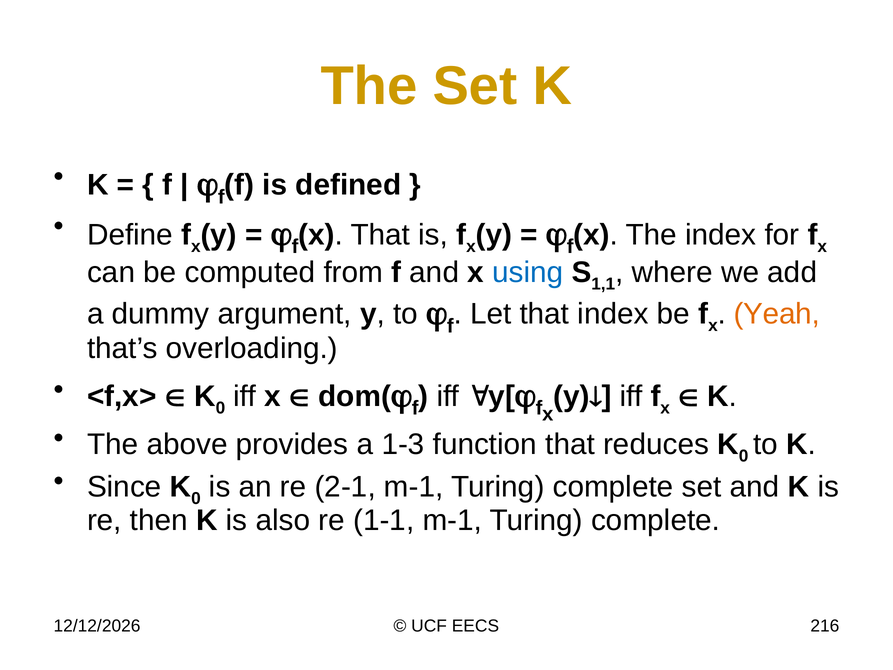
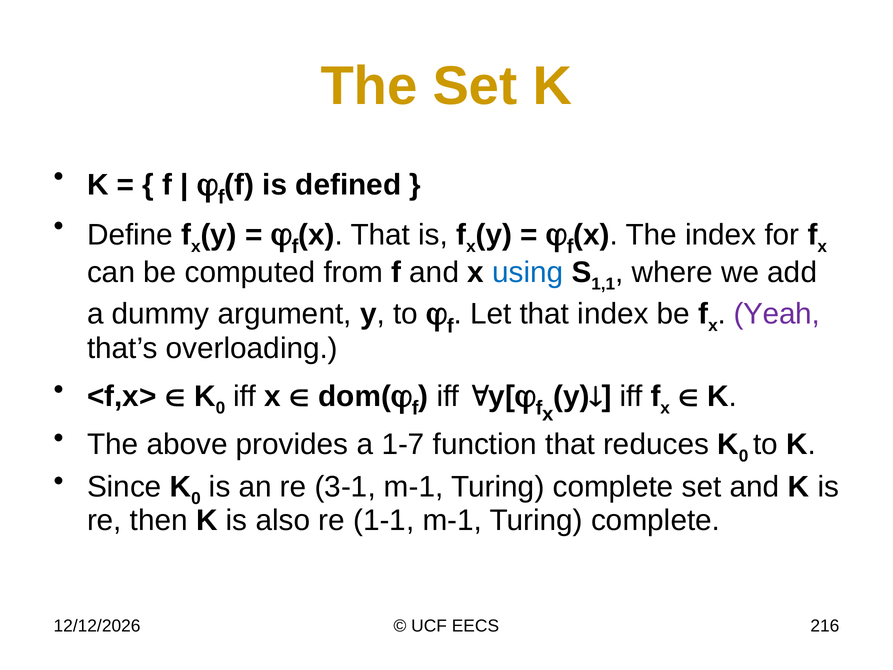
Yeah colour: orange -> purple
1-3: 1-3 -> 1-7
2-1: 2-1 -> 3-1
